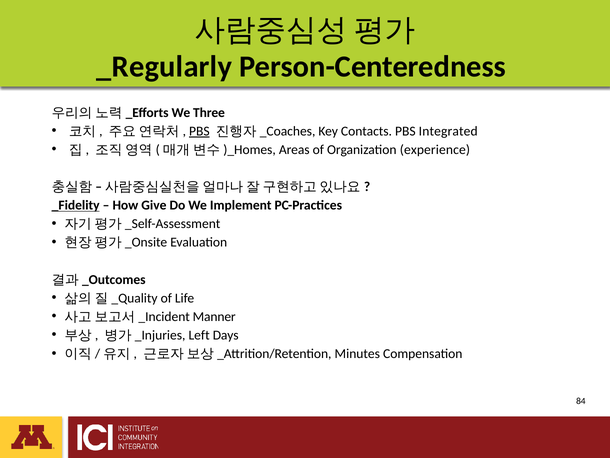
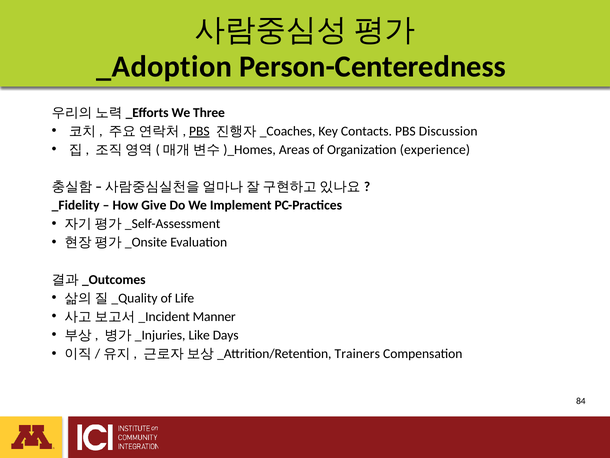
_Regularly: _Regularly -> _Adoption
Integrated: Integrated -> Discussion
_Fidelity underline: present -> none
Left: Left -> Like
Minutes: Minutes -> Trainers
